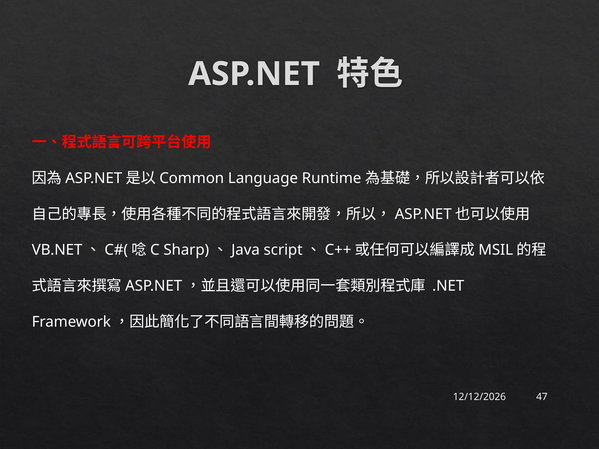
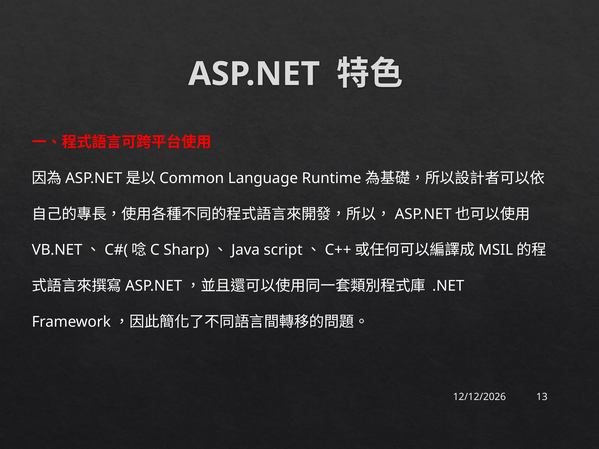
47: 47 -> 13
